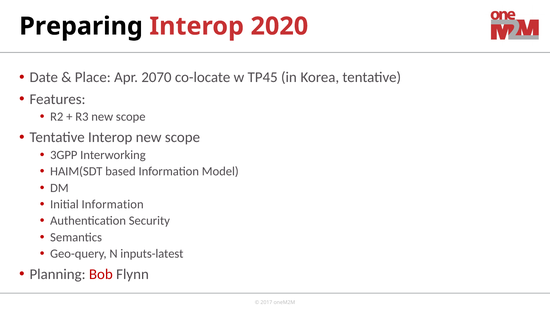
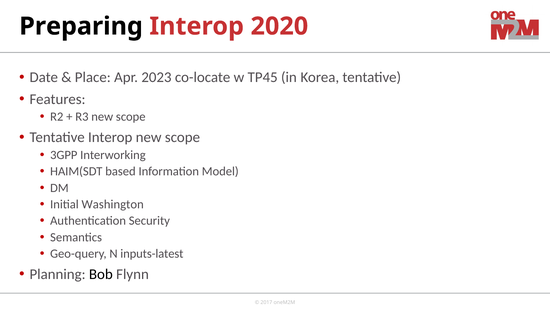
2070: 2070 -> 2023
Initial Information: Information -> Washington
Bob colour: red -> black
